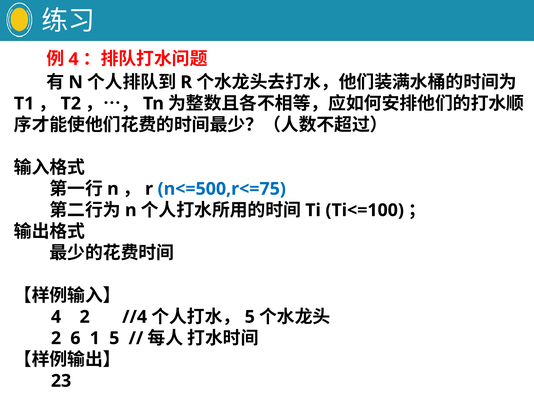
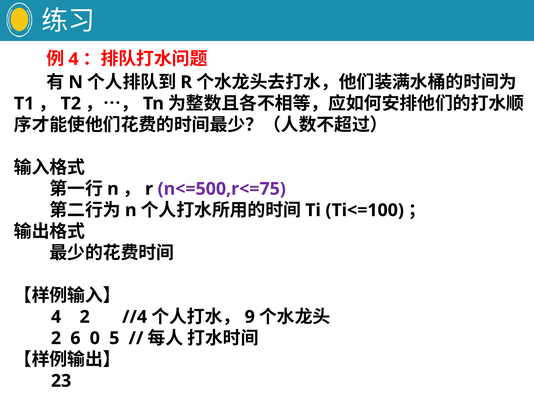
n<=500,r<=75 colour: blue -> purple
5 at (250, 317): 5 -> 9
1: 1 -> 0
